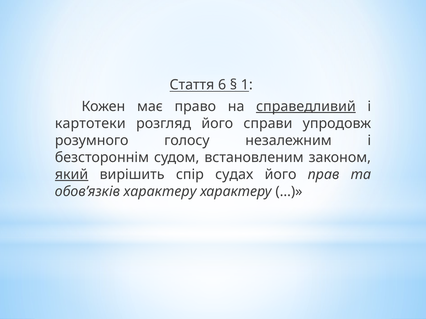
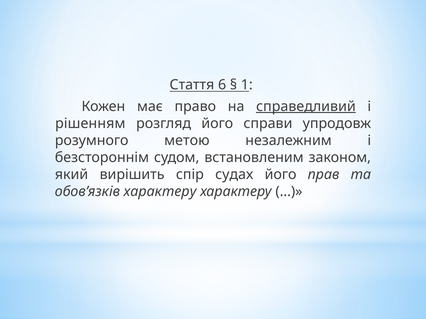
картотеки: картотеки -> рішенням
голосу: голосу -> метою
який underline: present -> none
